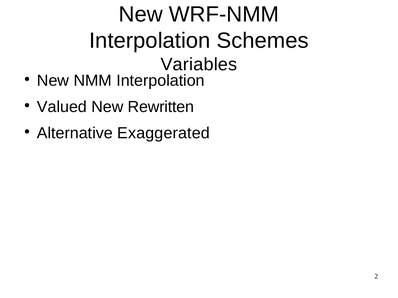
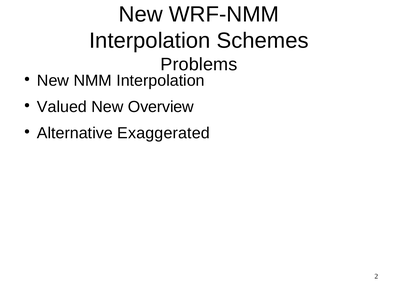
Variables: Variables -> Problems
Rewritten: Rewritten -> Overview
